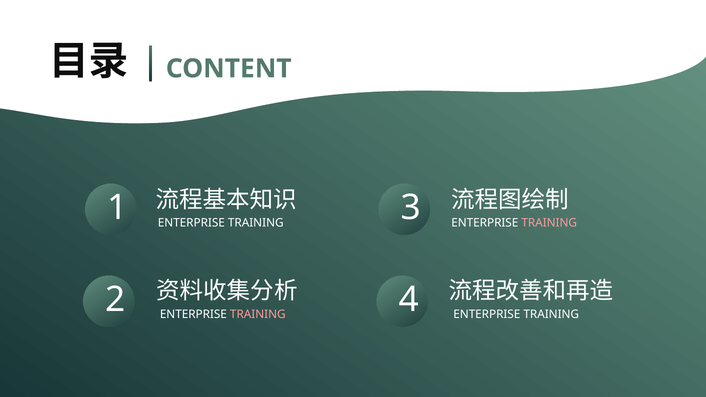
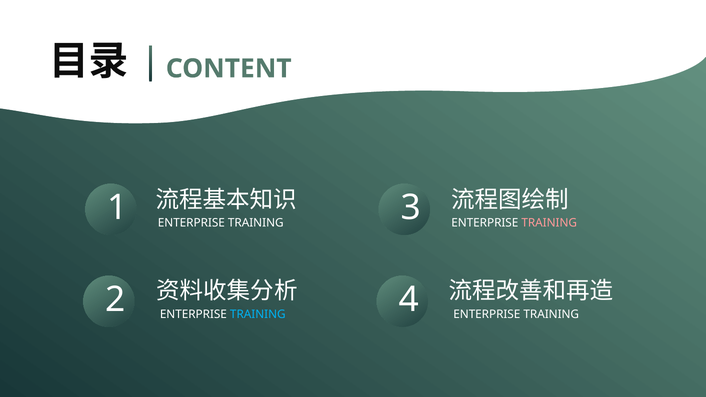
TRAINING at (258, 314) colour: pink -> light blue
